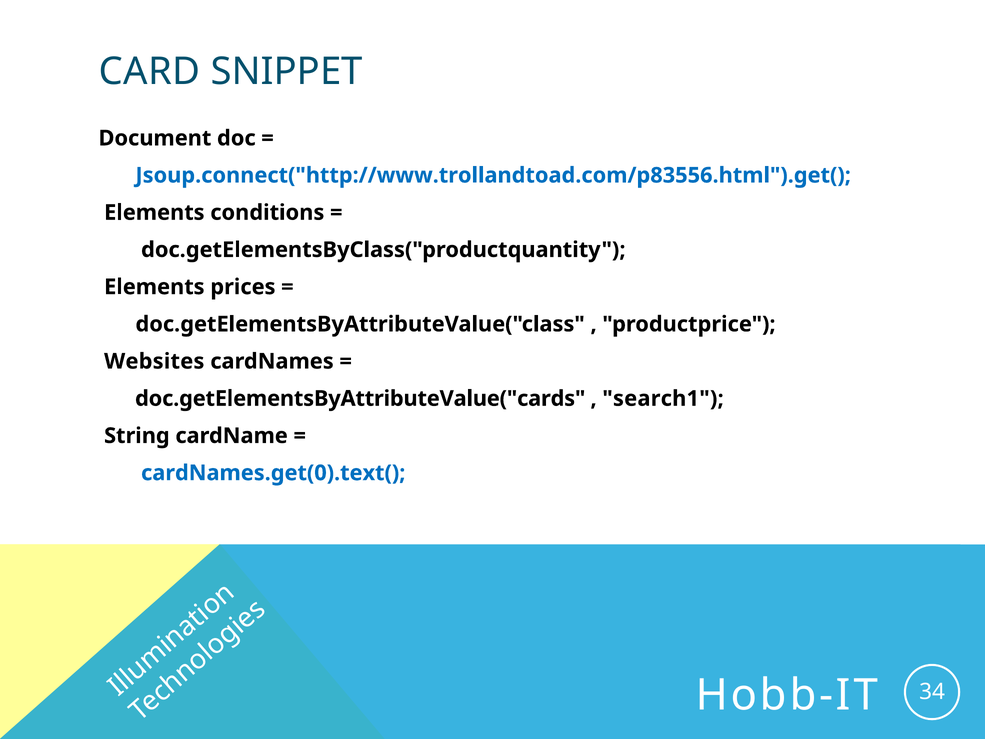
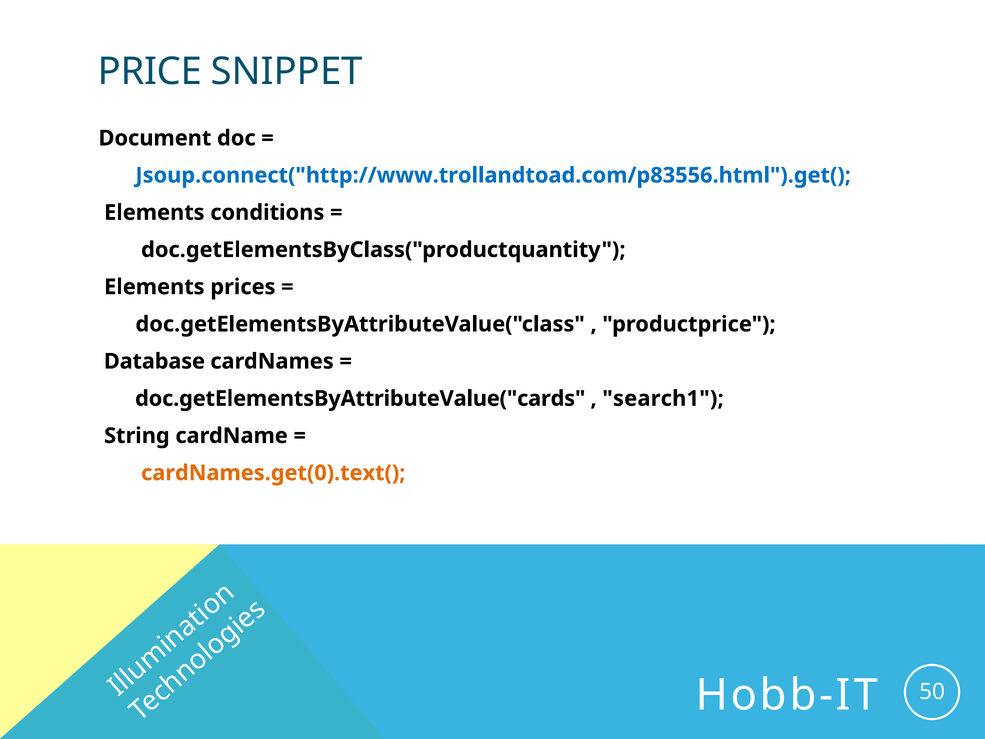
CARD: CARD -> PRICE
Websites: Websites -> Database
cardNames.get(0).text( colour: blue -> orange
34: 34 -> 50
